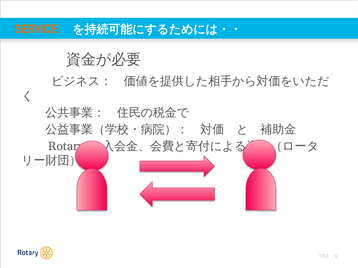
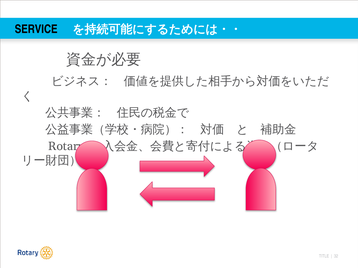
SERVICE colour: orange -> black
